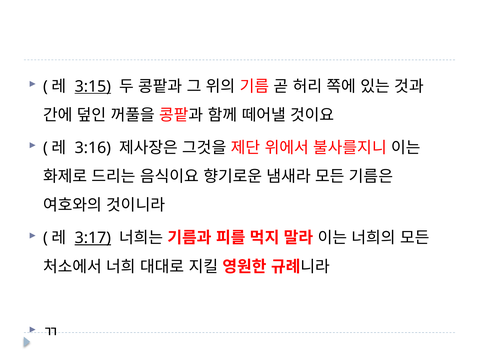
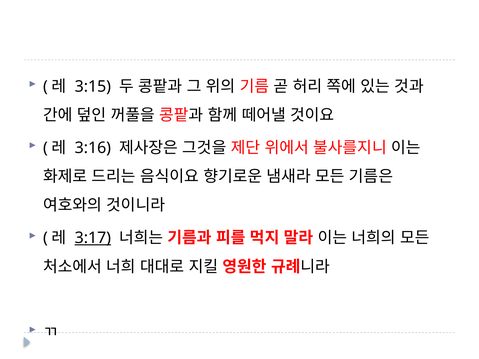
3:15 underline: present -> none
